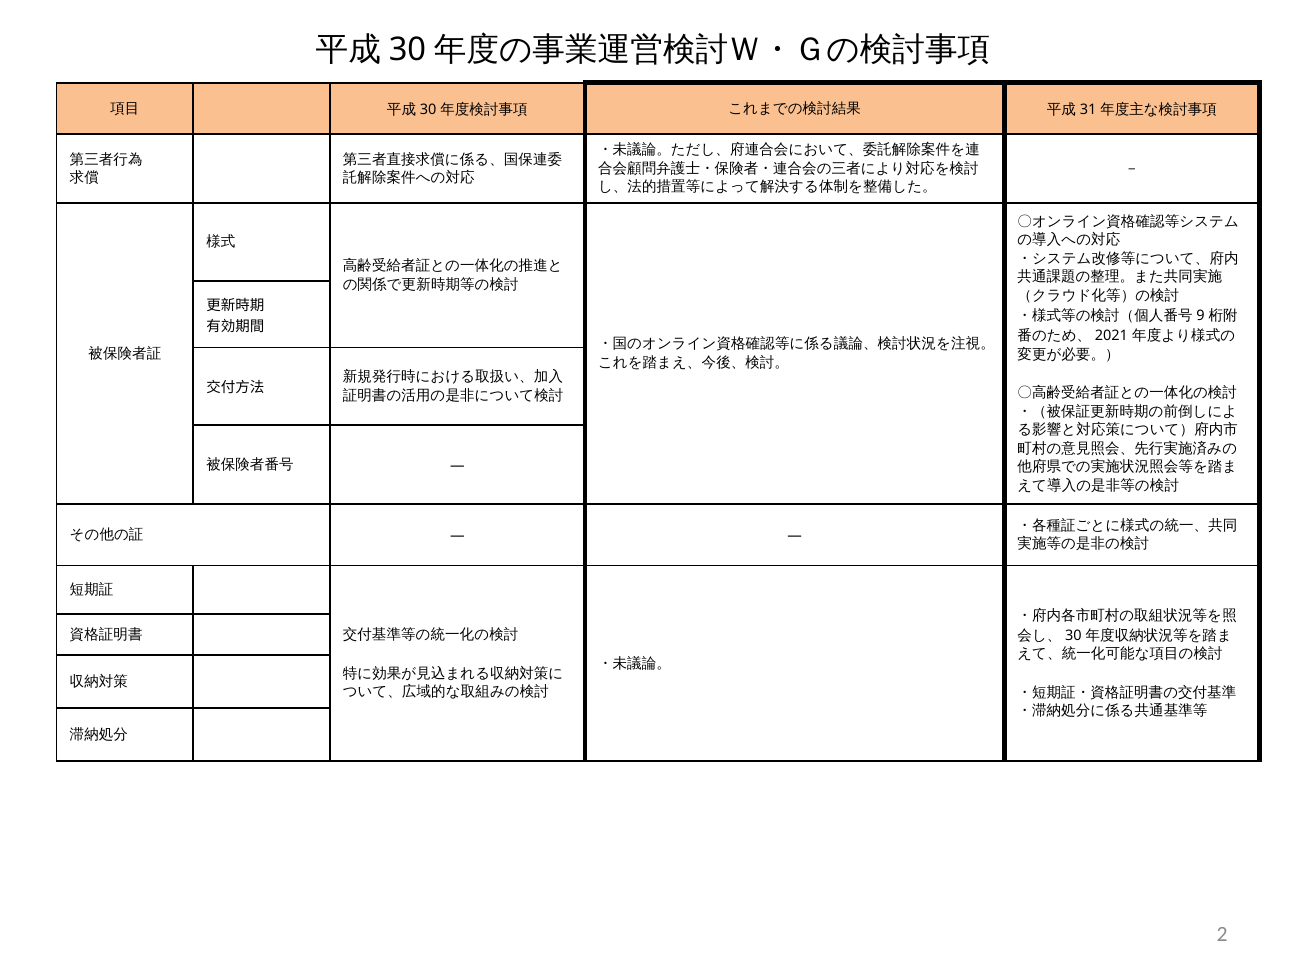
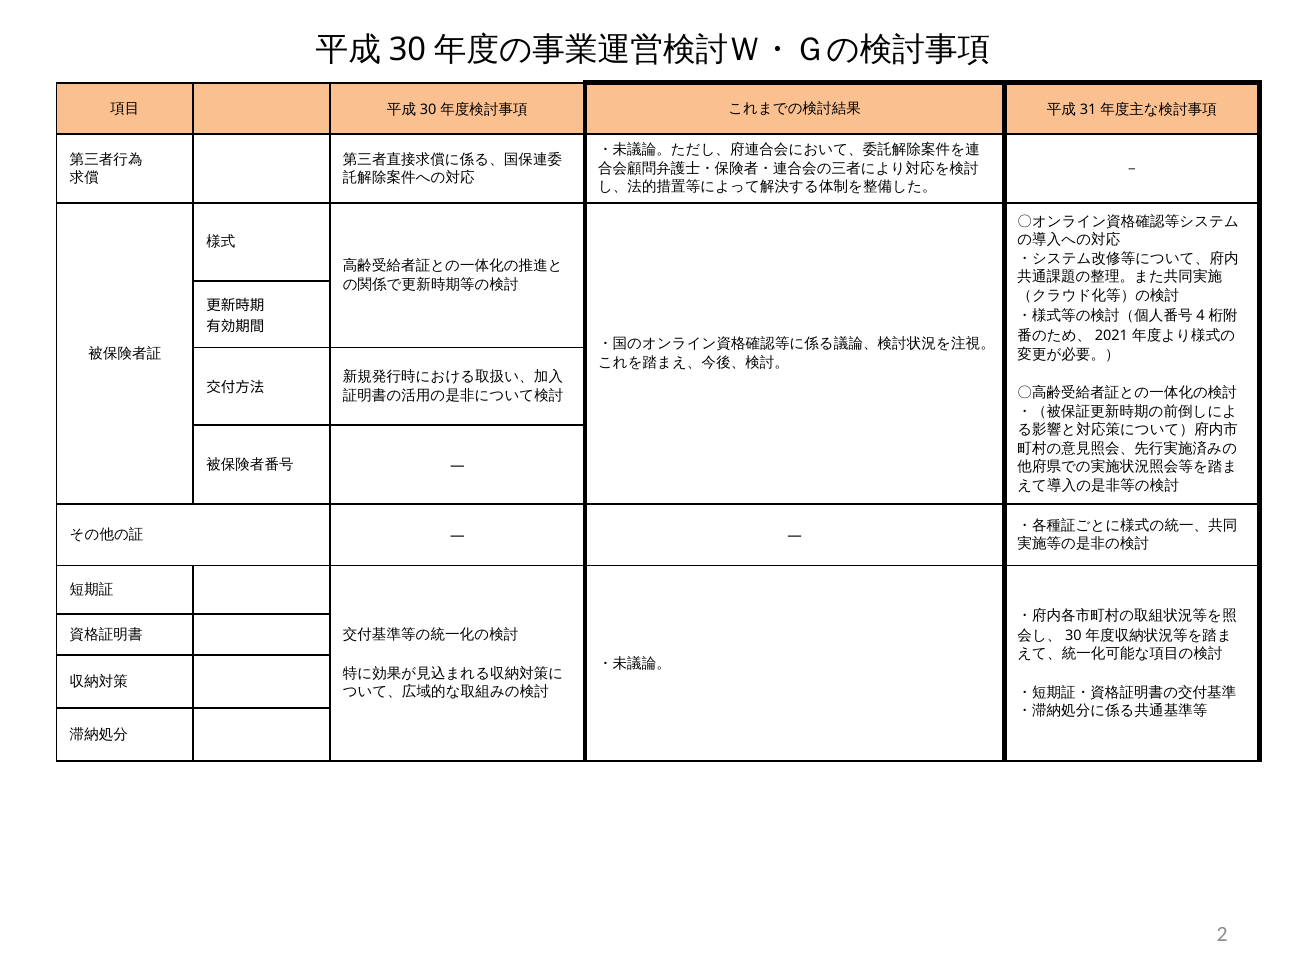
9: 9 -> 4
